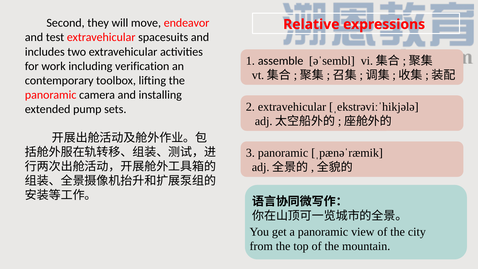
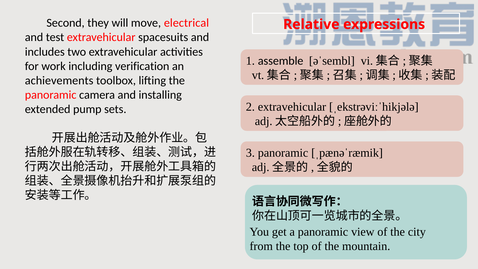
endeavor: endeavor -> electrical
contemporary: contemporary -> achievements
